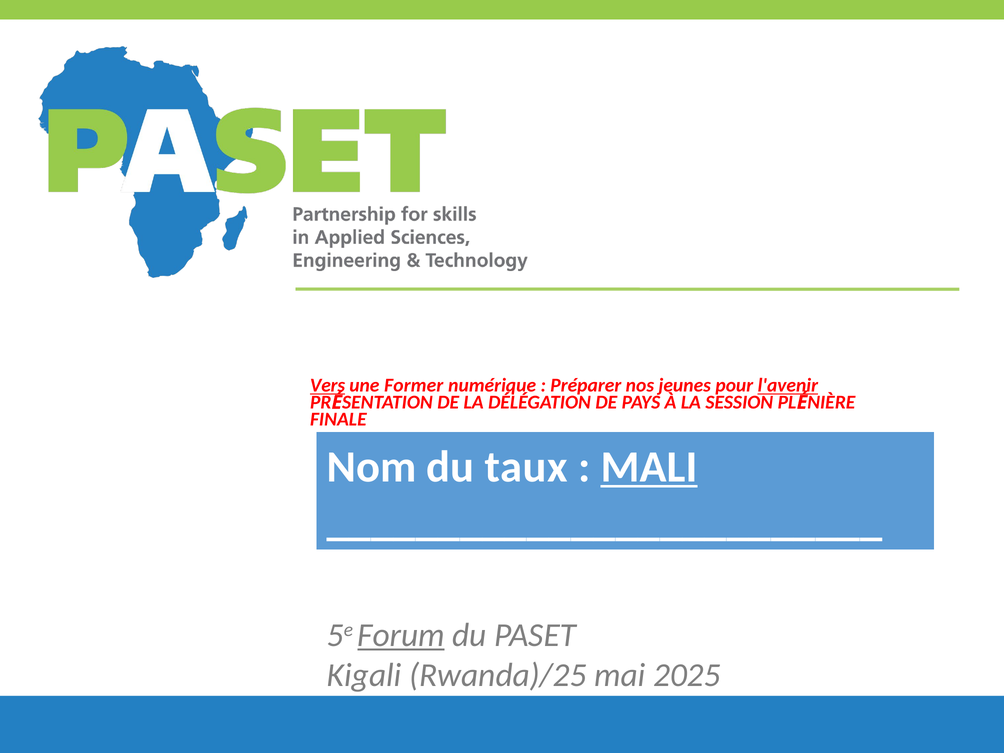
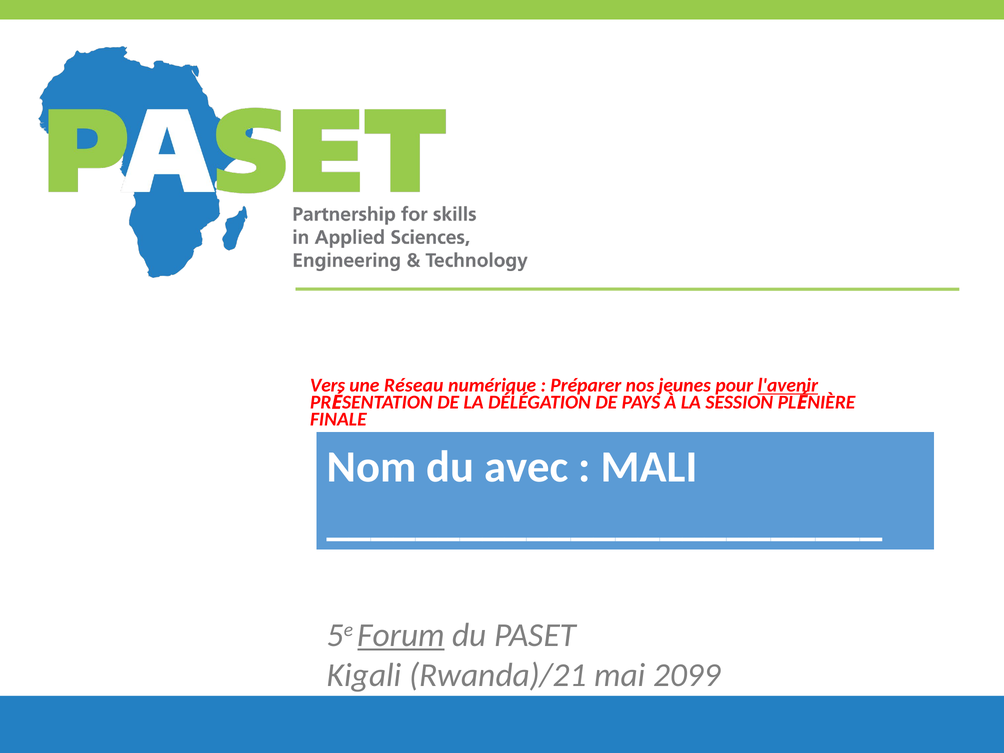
Vers underline: present -> none
Former: Former -> Réseau
taux: taux -> avec
MALI underline: present -> none
Rwanda)/25: Rwanda)/25 -> Rwanda)/21
2025: 2025 -> 2099
